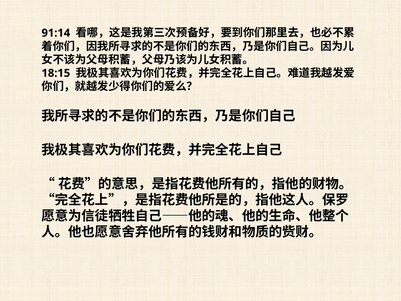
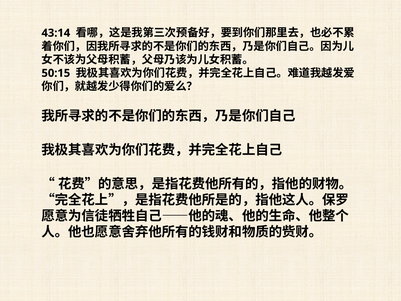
91:14: 91:14 -> 43:14
18:15: 18:15 -> 50:15
